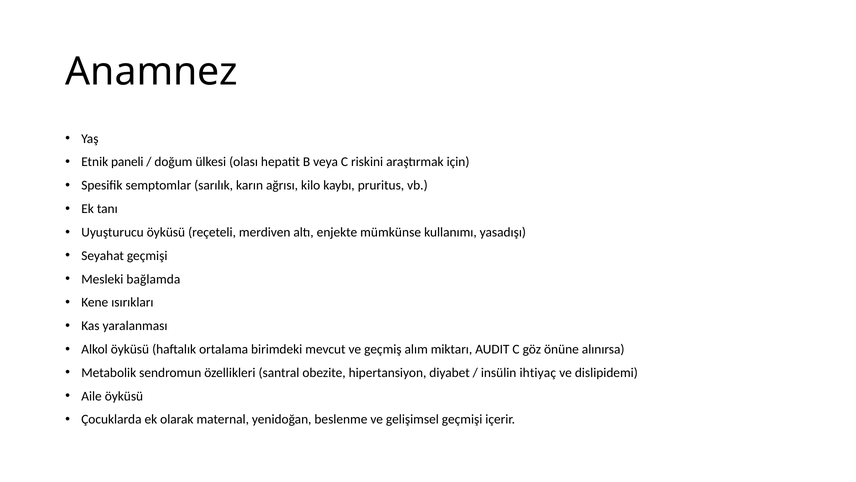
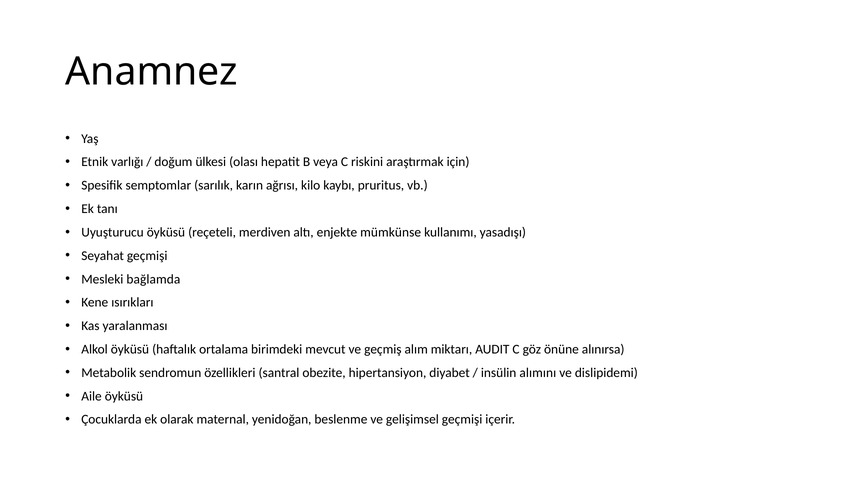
paneli: paneli -> varlığı
ihtiyaç: ihtiyaç -> alımını
